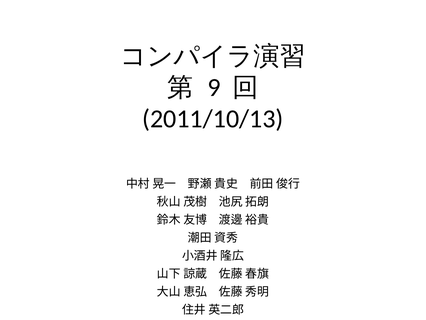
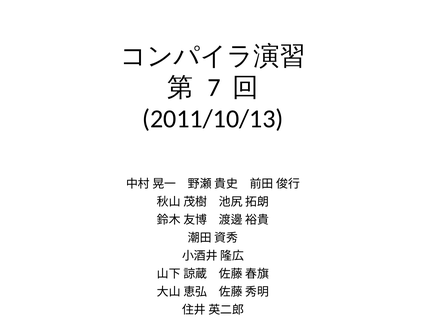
9: 9 -> 7
